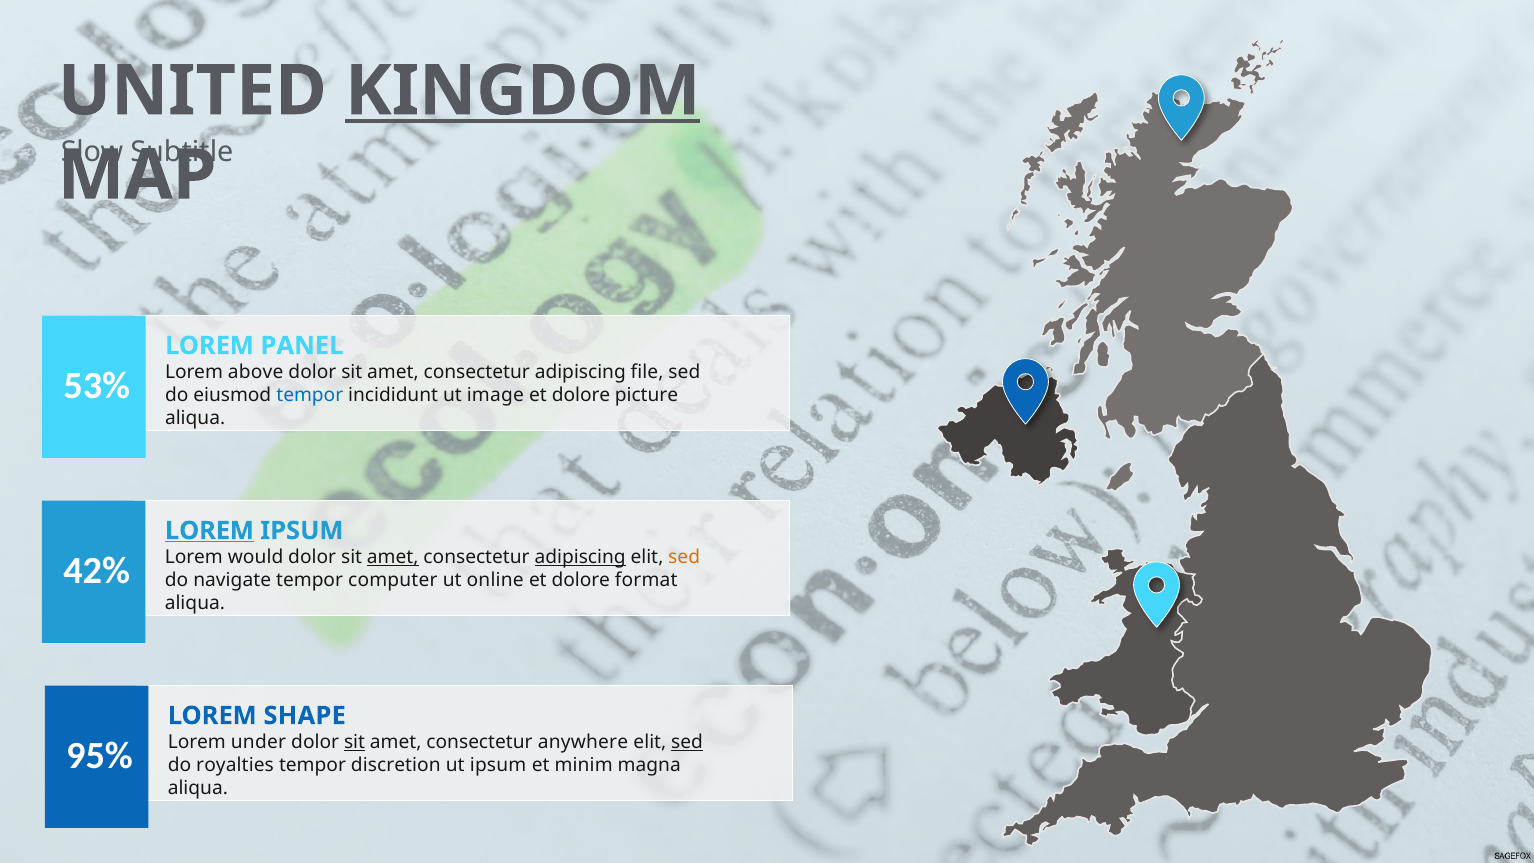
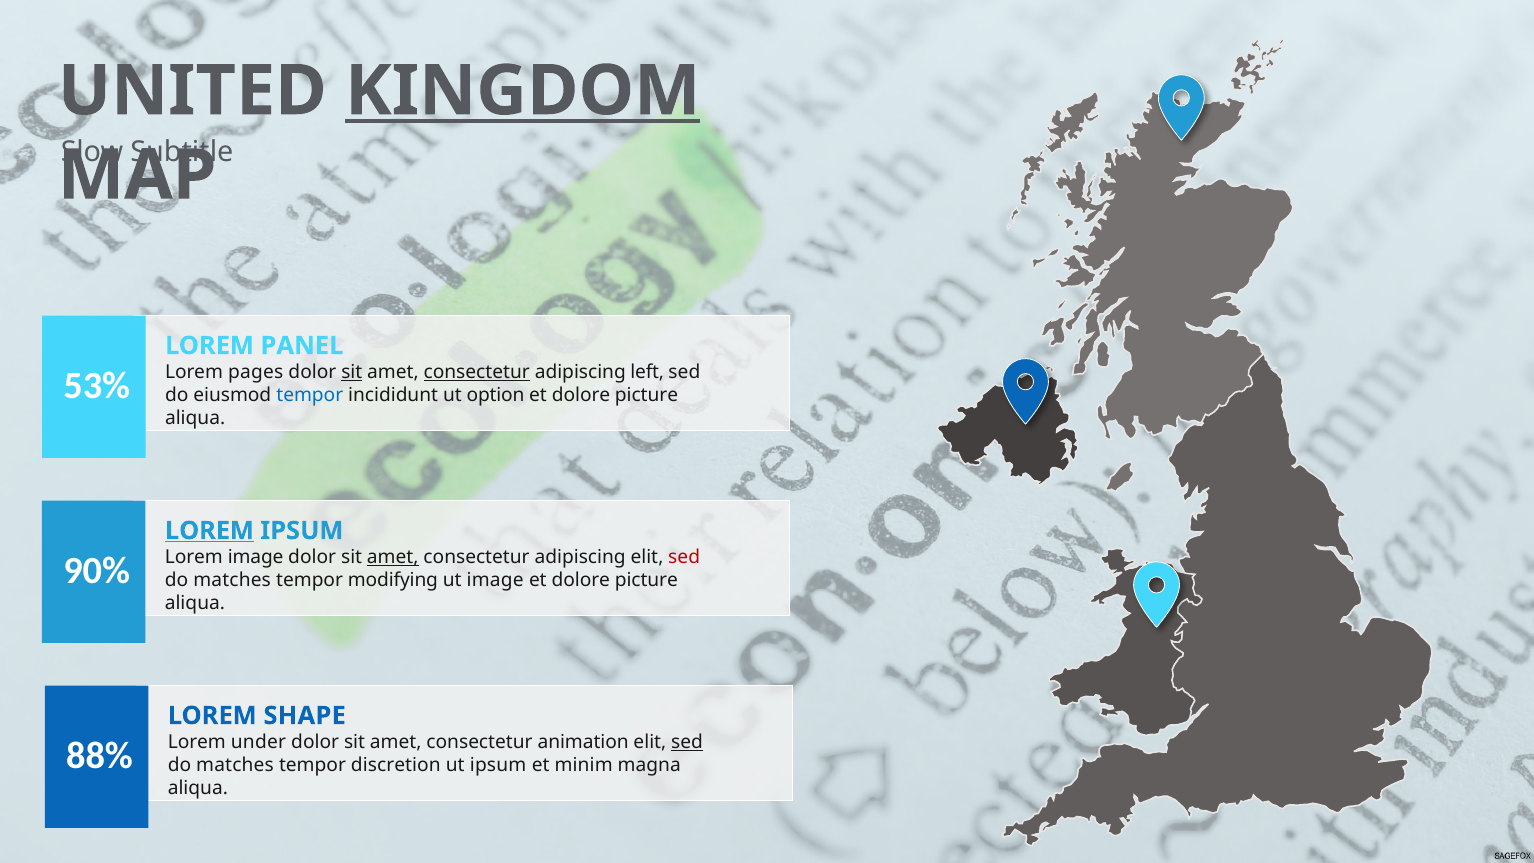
above: above -> pages
sit at (352, 372) underline: none -> present
consectetur at (477, 372) underline: none -> present
file: file -> left
image: image -> option
Lorem would: would -> image
adipiscing at (580, 557) underline: present -> none
sed at (684, 557) colour: orange -> red
42%: 42% -> 90%
navigate at (232, 580): navigate -> matches
computer: computer -> modifying
ut online: online -> image
format at (646, 580): format -> picture
sit at (354, 742) underline: present -> none
anywhere: anywhere -> animation
95%: 95% -> 88%
royalties at (235, 765): royalties -> matches
